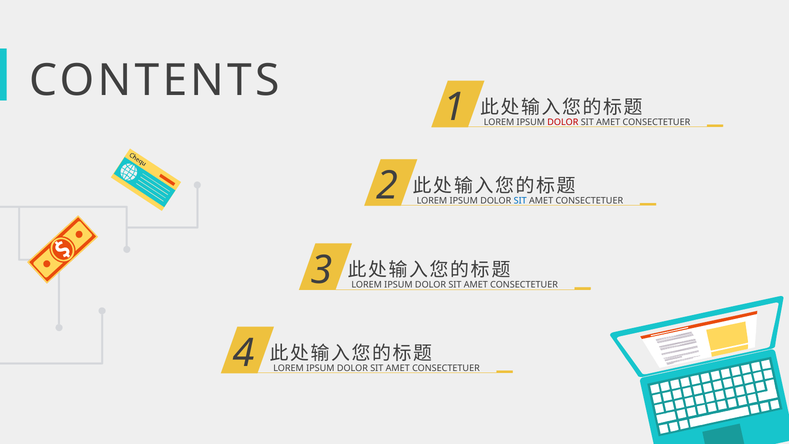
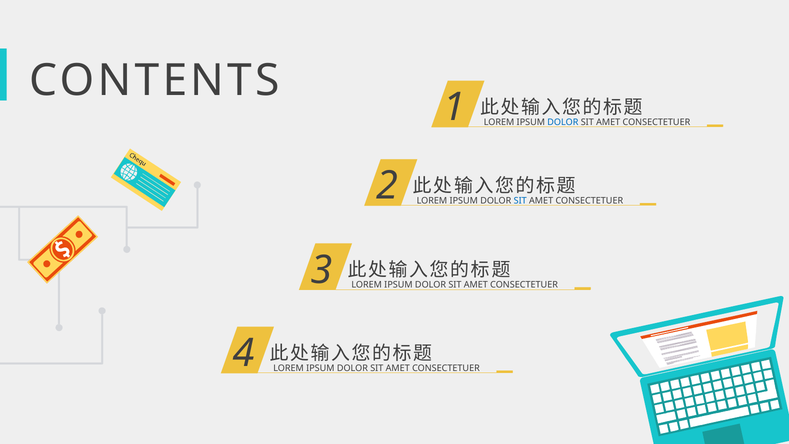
DOLOR at (563, 122) colour: red -> blue
